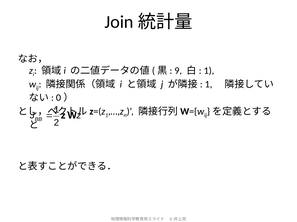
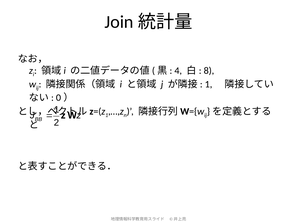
9: 9 -> 4
1 at (209, 71): 1 -> 8
